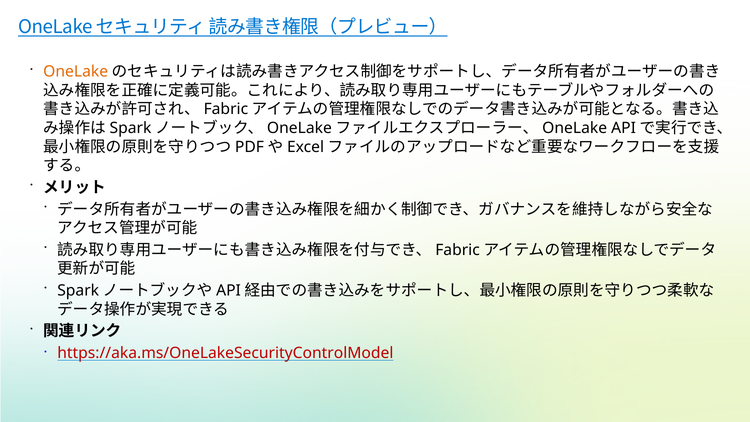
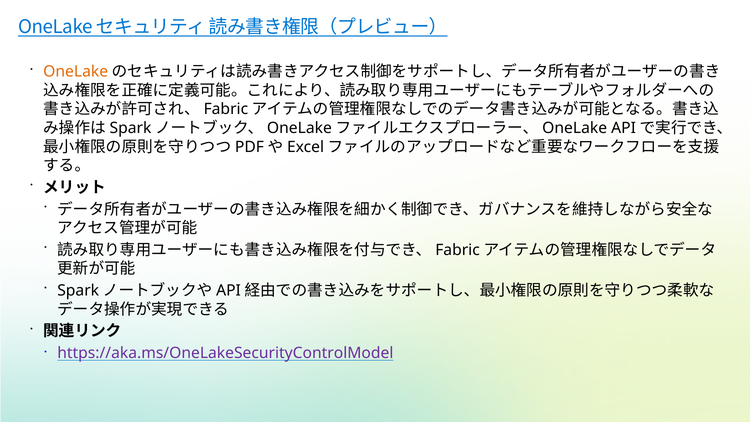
https://aka.ms/OneLakeSecurityControlModel colour: red -> purple
